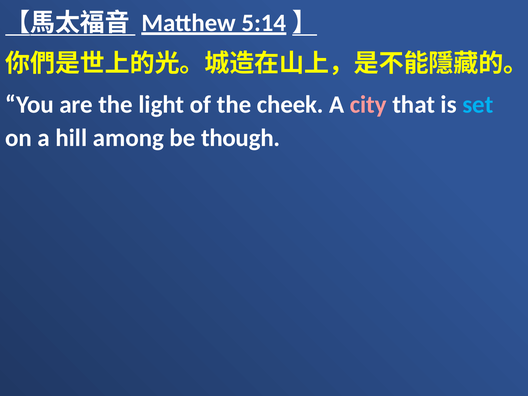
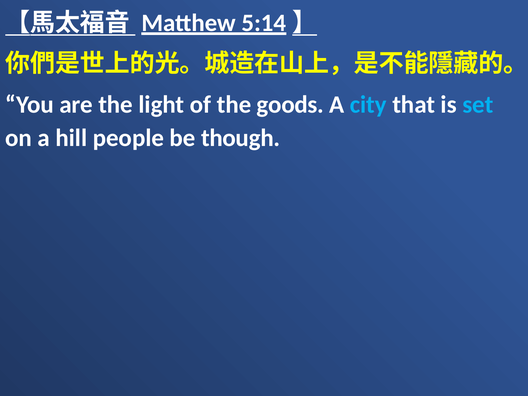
cheek: cheek -> goods
city colour: pink -> light blue
among: among -> people
